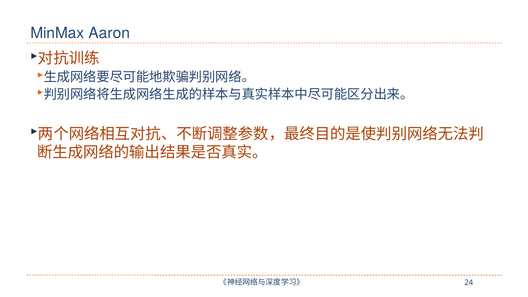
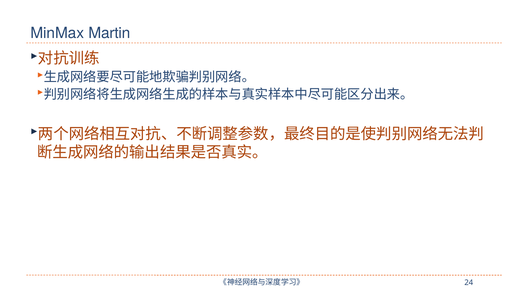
Aaron: Aaron -> Martin
